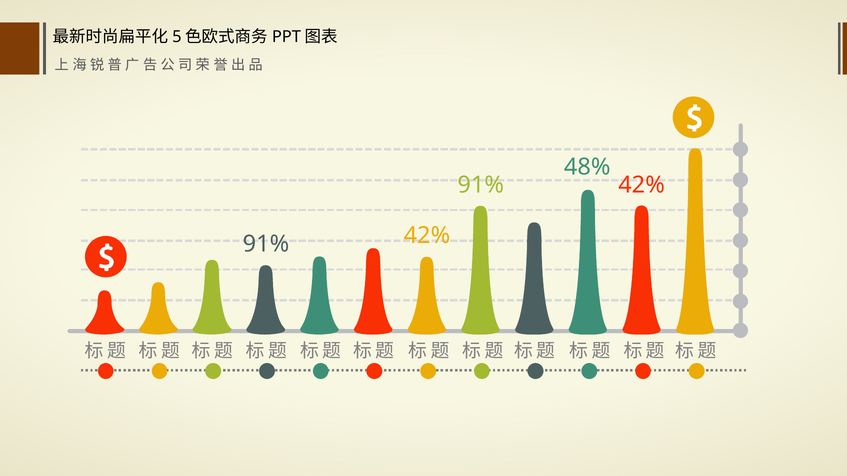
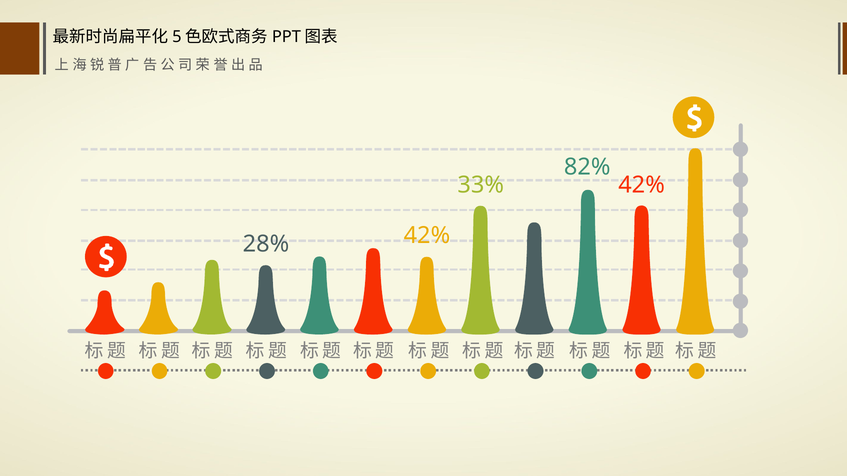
48%: 48% -> 82%
91% at (481, 185): 91% -> 33%
91% at (266, 244): 91% -> 28%
